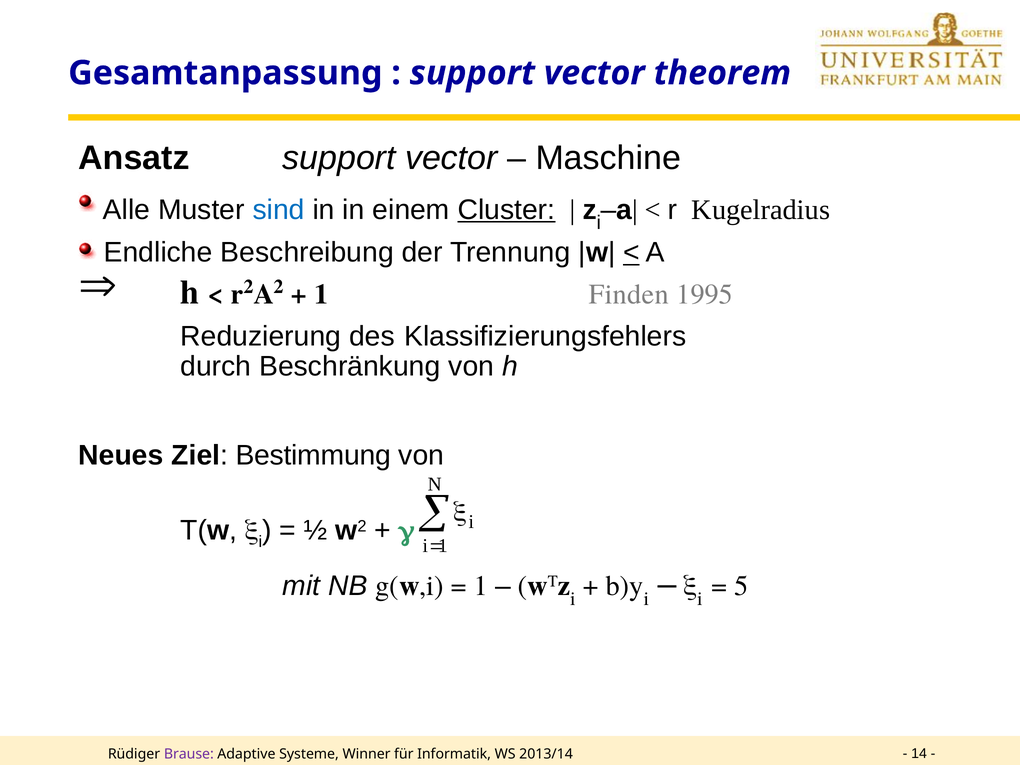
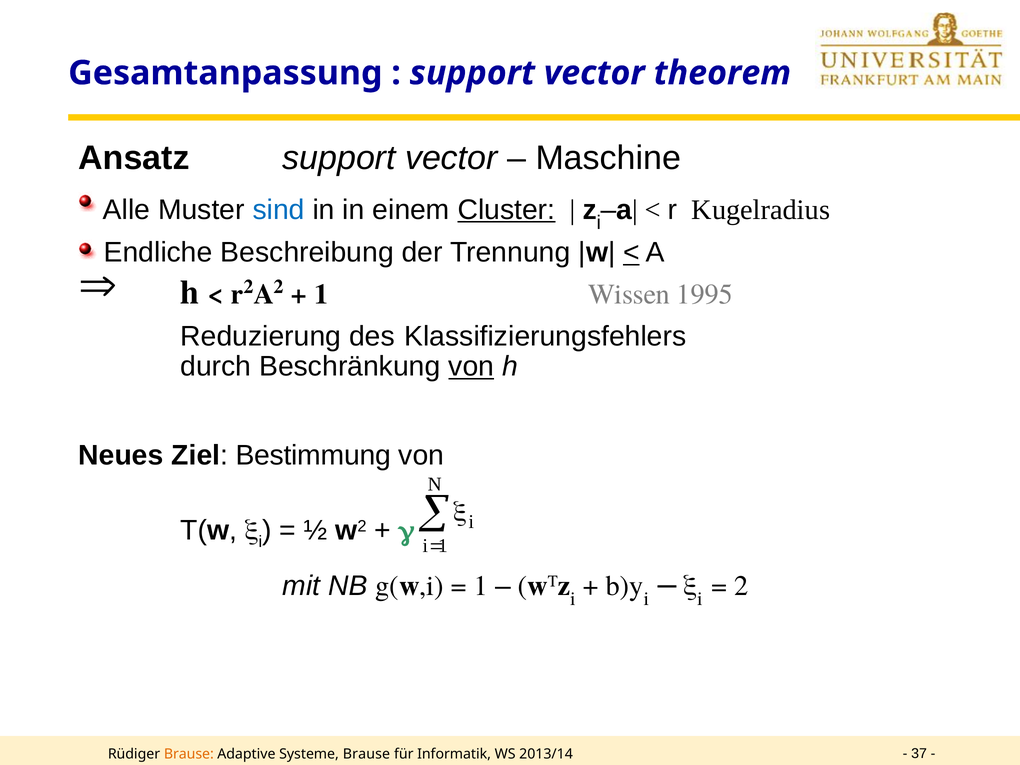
Finden: Finden -> Wissen
von at (471, 367) underline: none -> present
5 at (741, 586): 5 -> 2
Brause at (189, 754) colour: purple -> orange
Systeme Winner: Winner -> Brause
14: 14 -> 37
